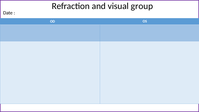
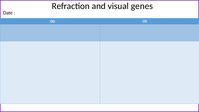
group: group -> genes
